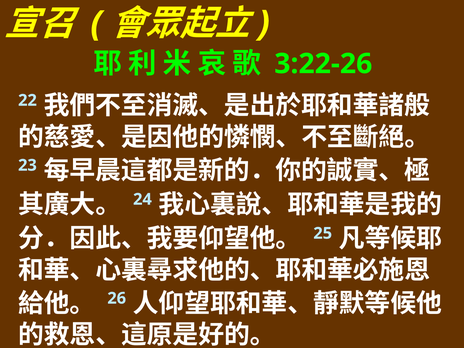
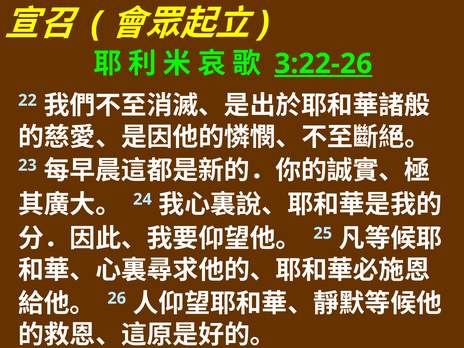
3:22-26 underline: none -> present
